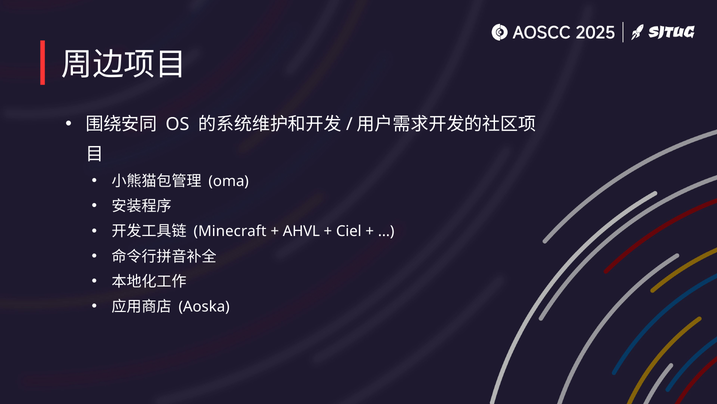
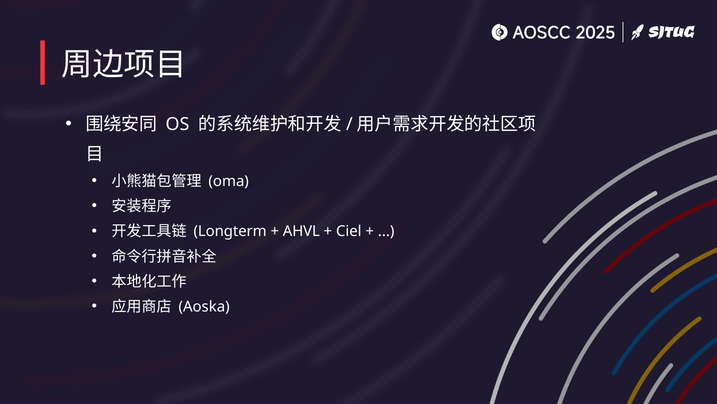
Minecraft: Minecraft -> Longterm
